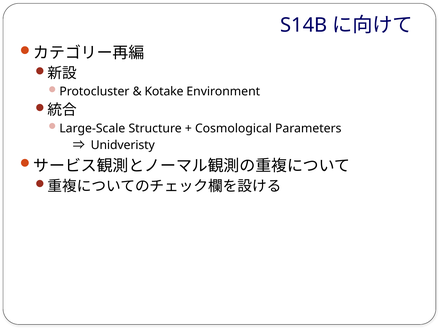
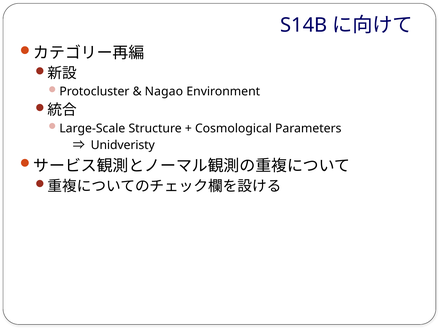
Kotake: Kotake -> Nagao
